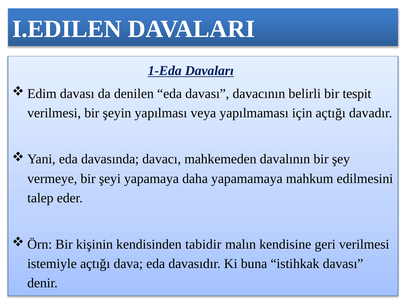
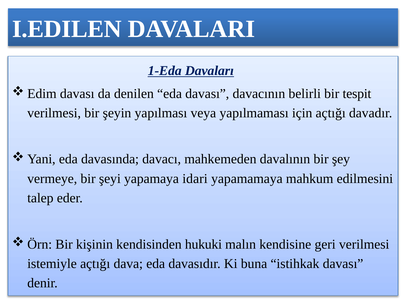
daha: daha -> idari
tabidir: tabidir -> hukuki
